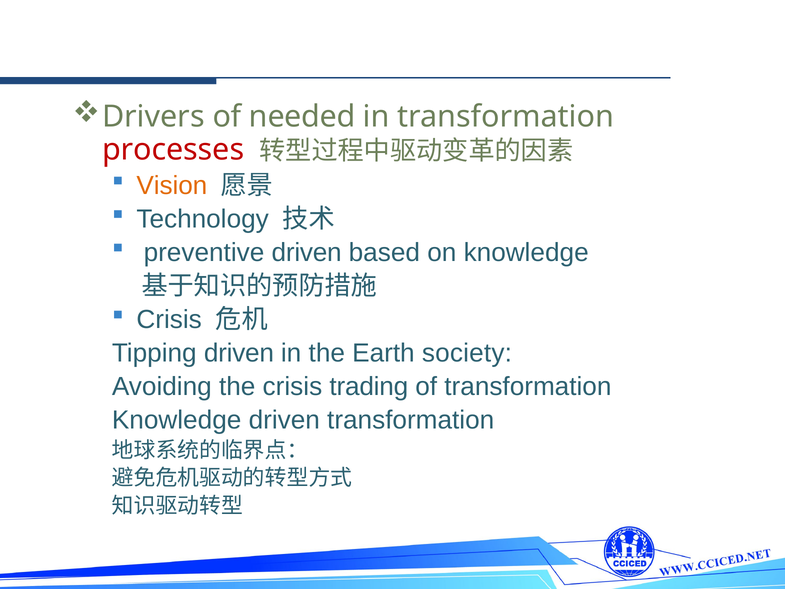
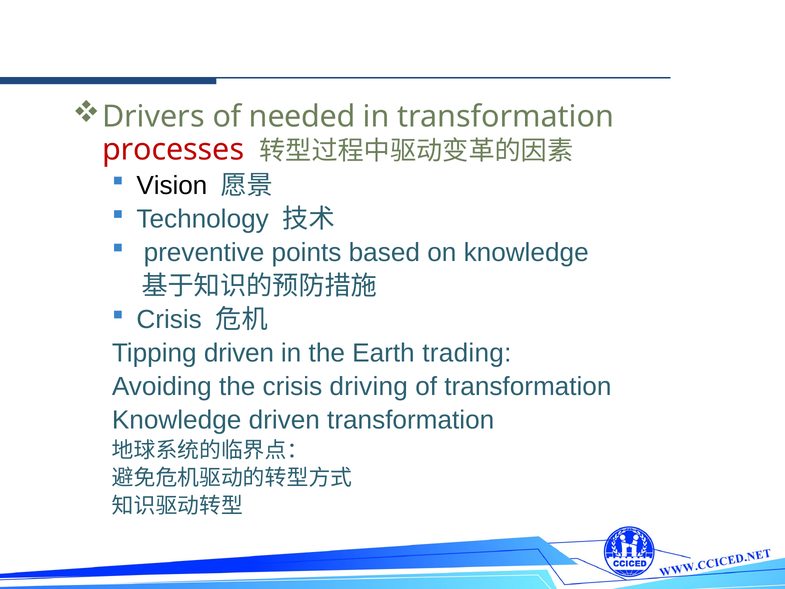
Vision colour: orange -> black
preventive driven: driven -> points
society: society -> trading
trading: trading -> driving
